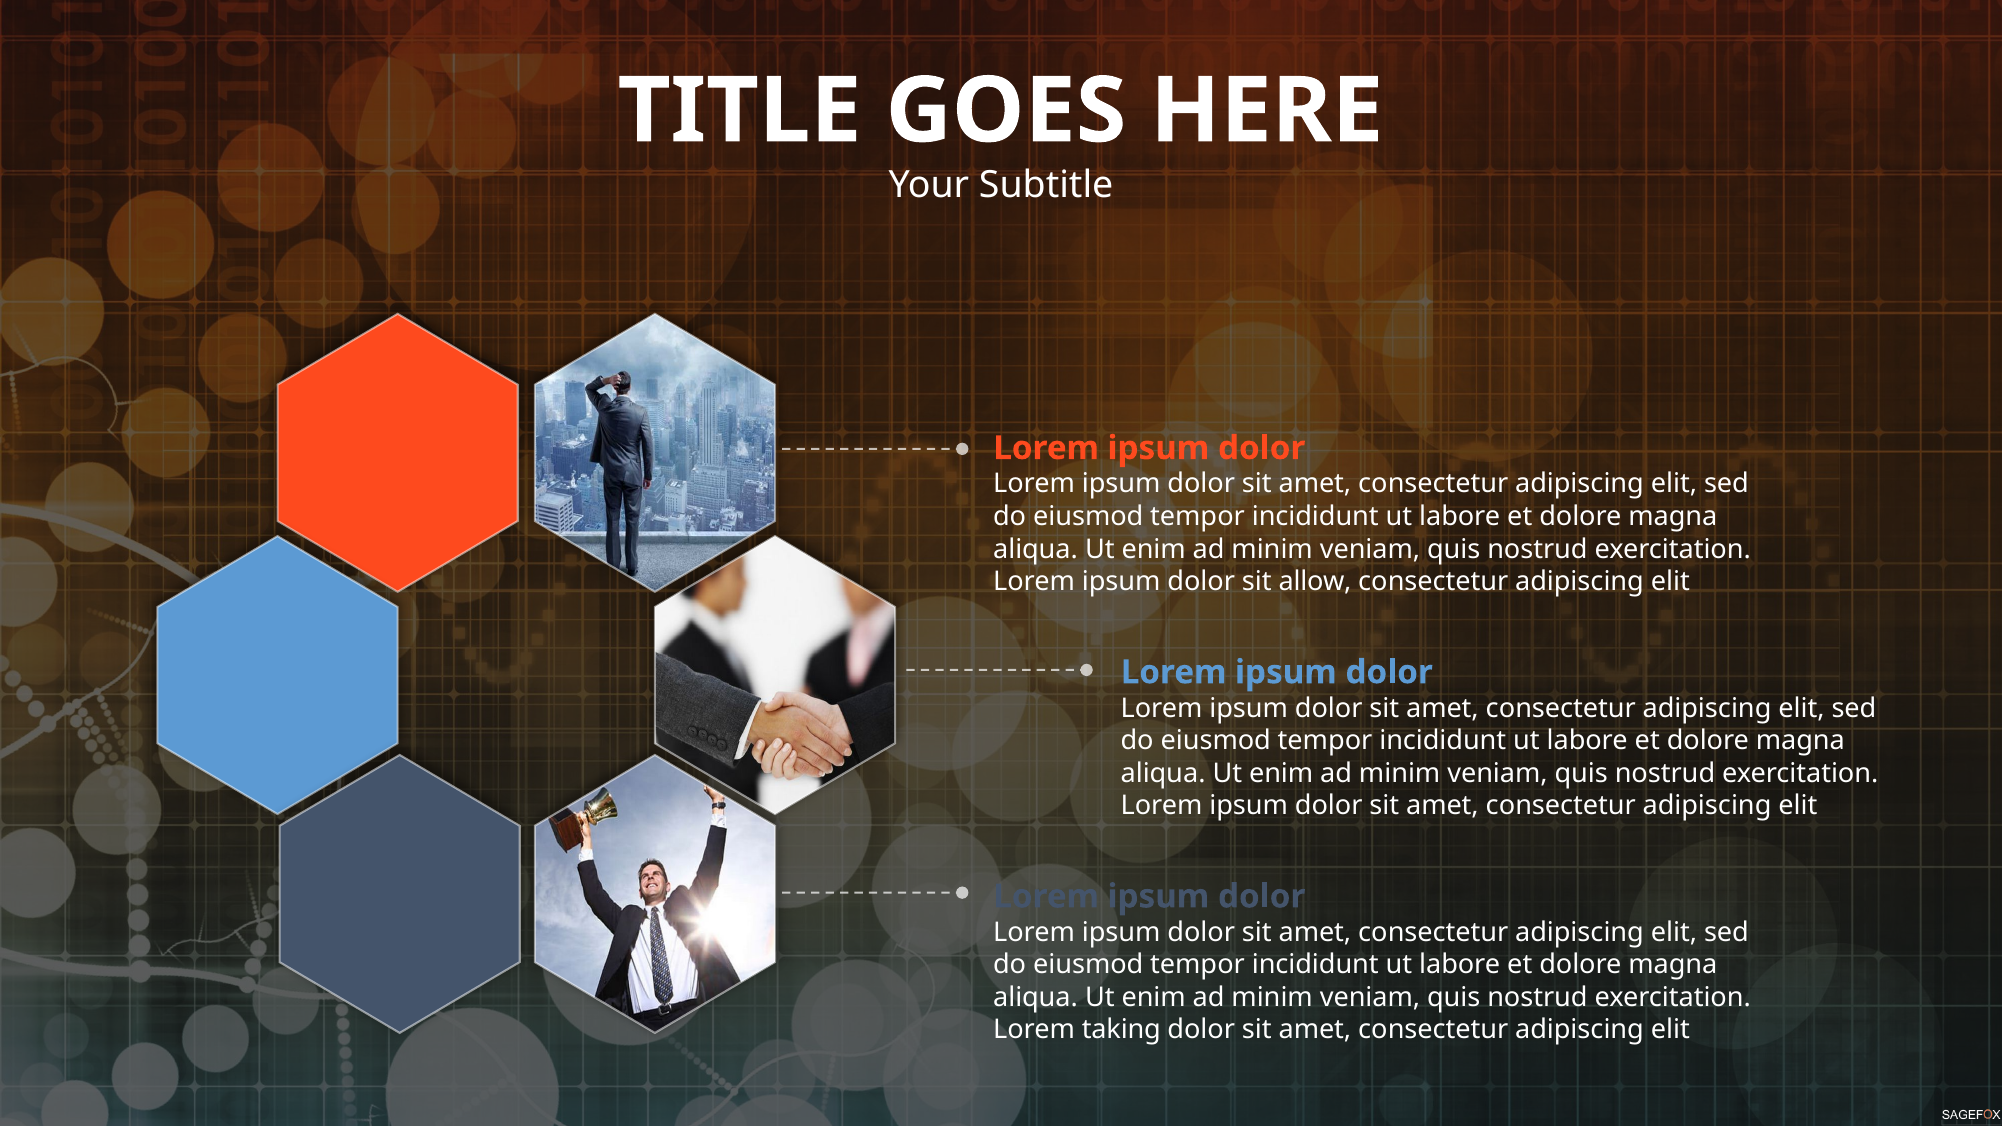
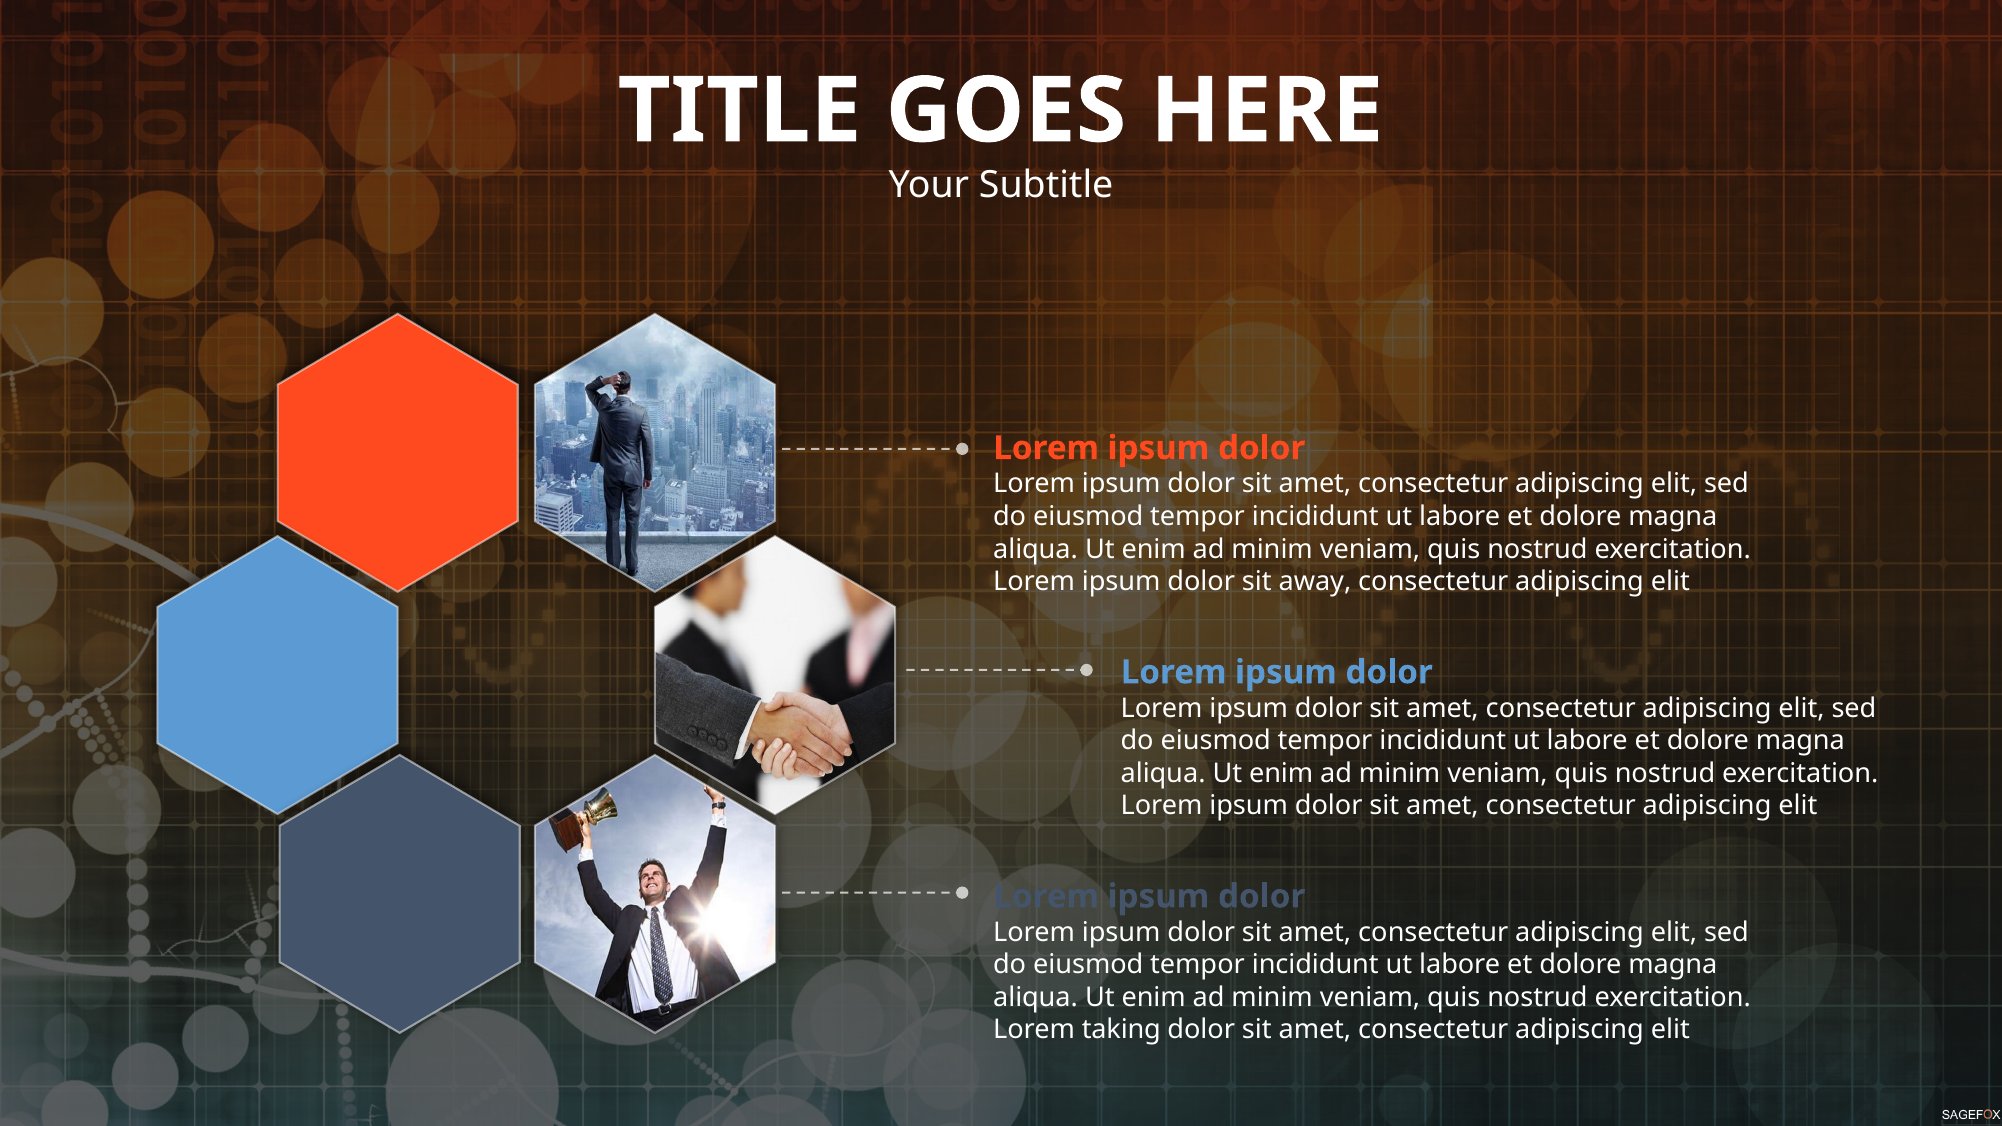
allow: allow -> away
